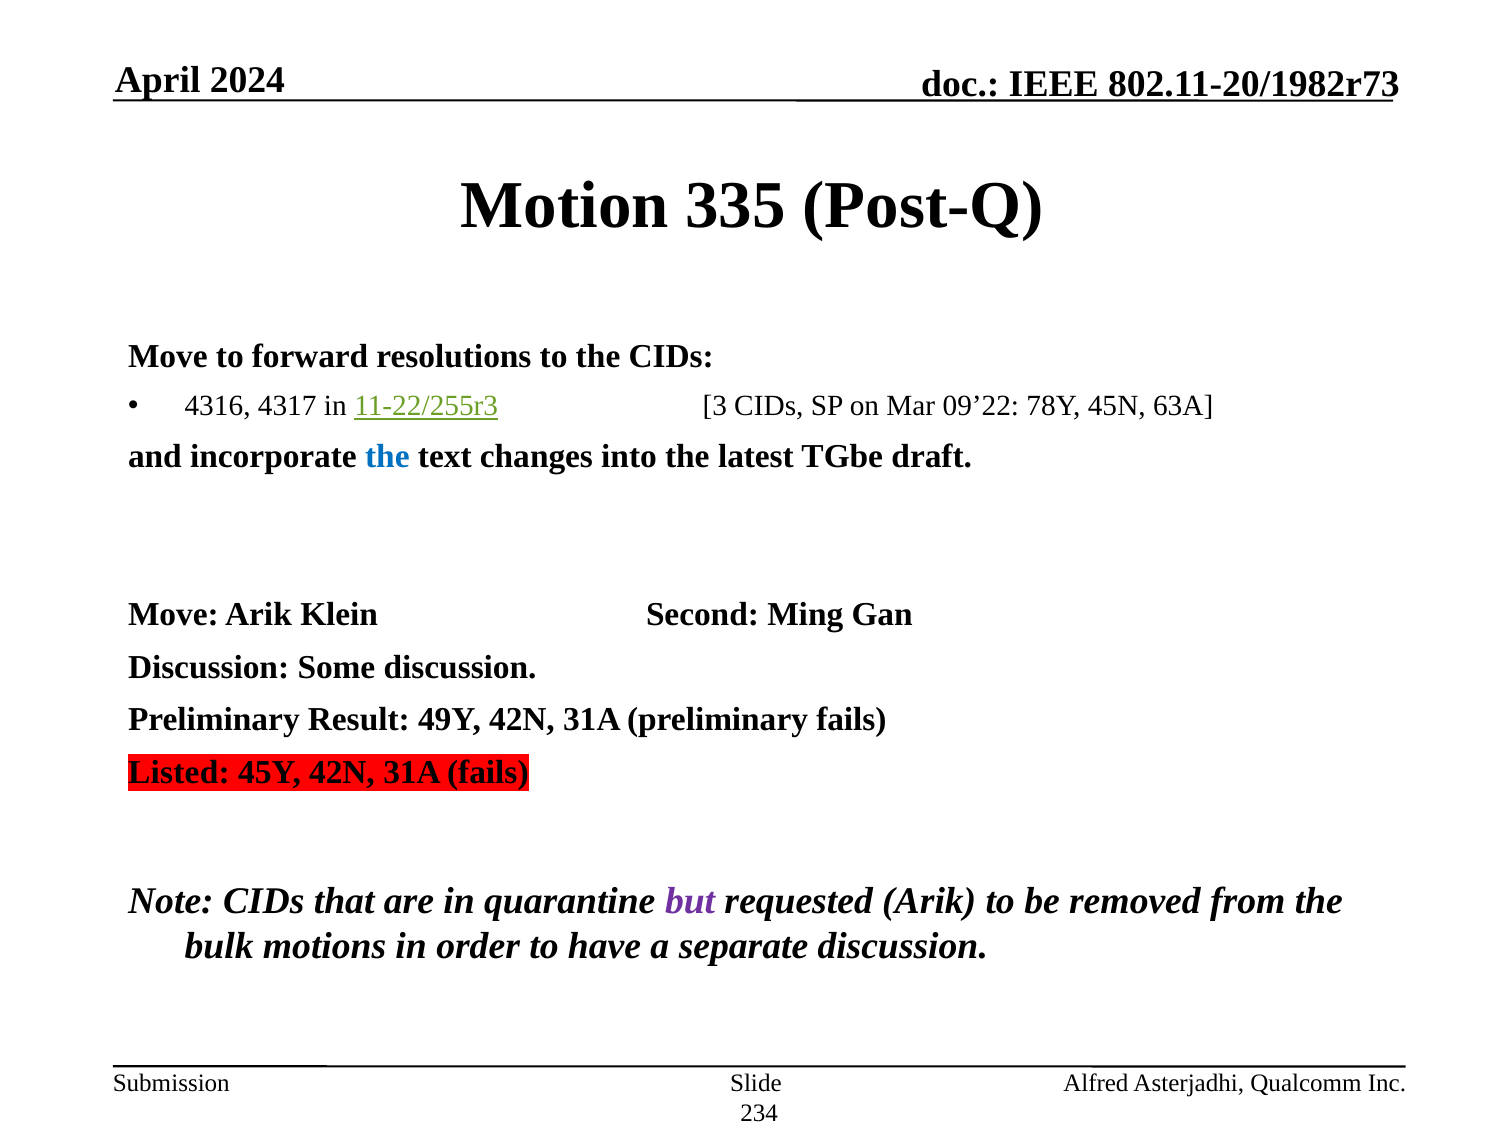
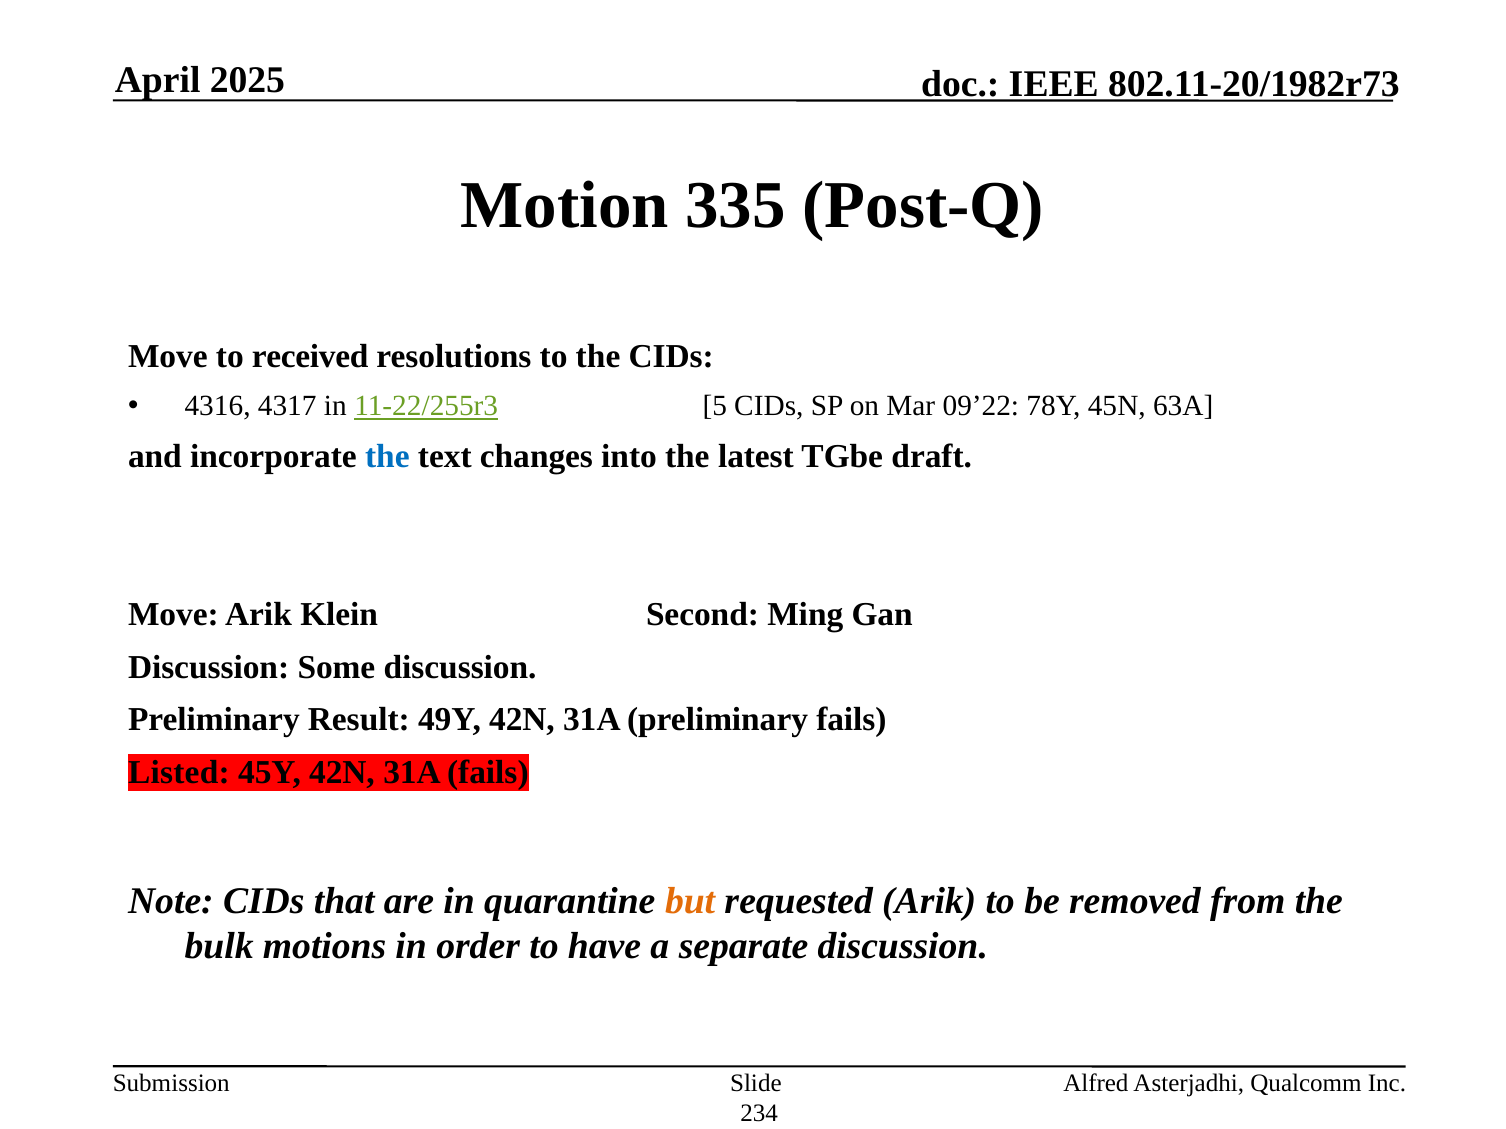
2024: 2024 -> 2025
forward: forward -> received
3: 3 -> 5
but colour: purple -> orange
